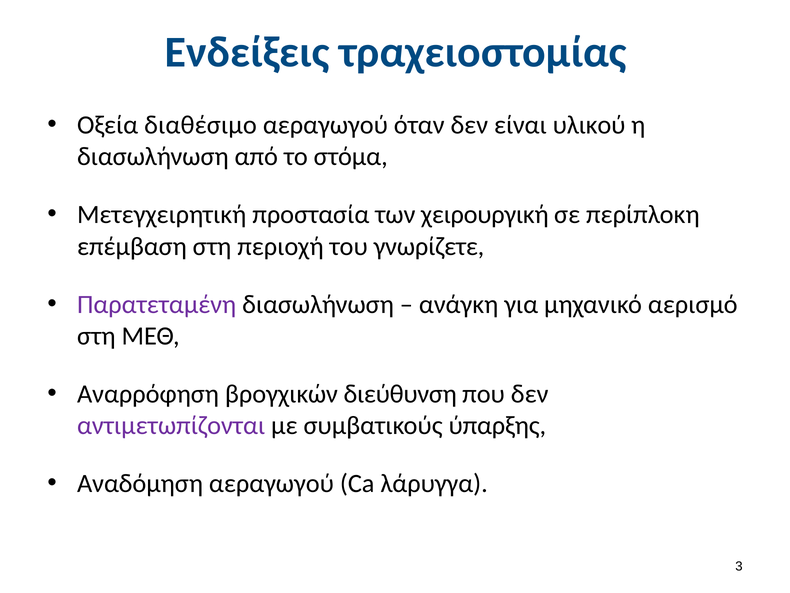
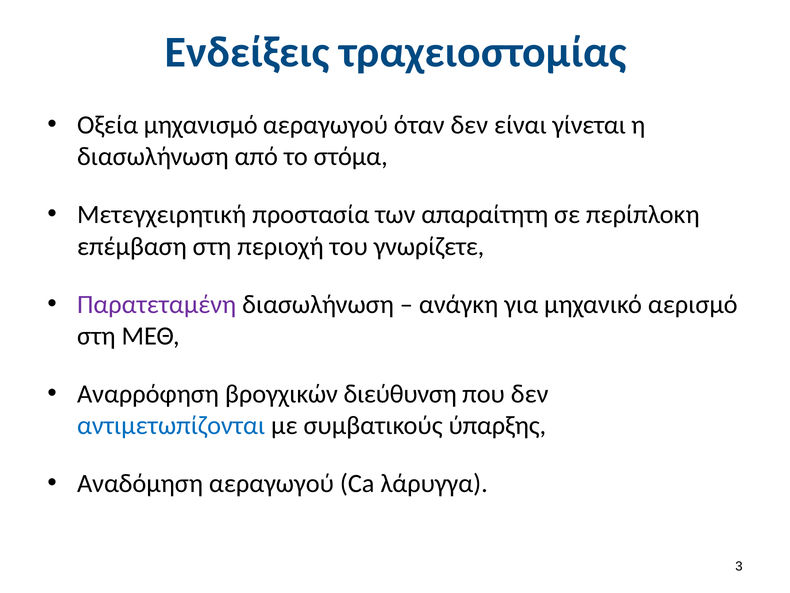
διαθέσιμο: διαθέσιμο -> μηχανισμό
υλικού: υλικού -> γίνεται
χειρουργική: χειρουργική -> απαραίτητη
αντιμετωπίζονται colour: purple -> blue
